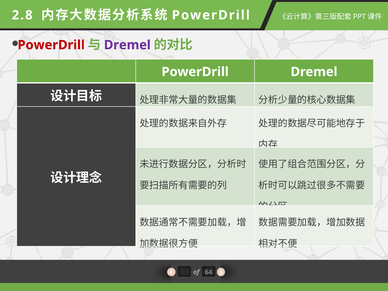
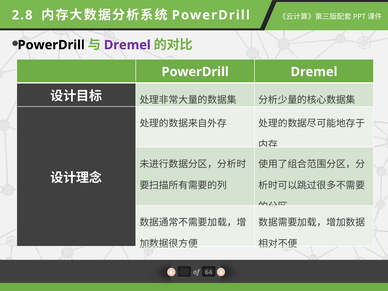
PowerDrill at (51, 45) colour: red -> black
